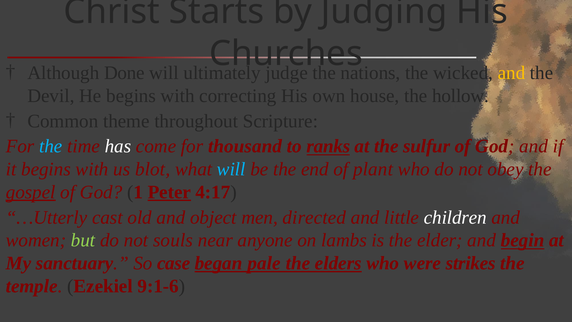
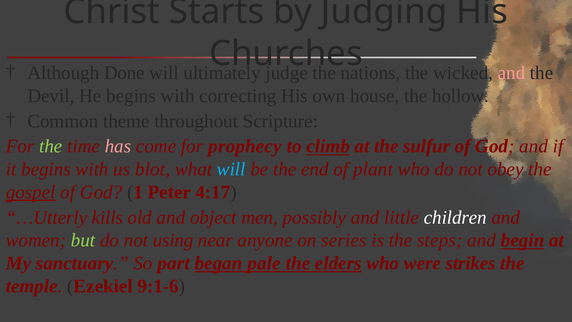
and at (511, 73) colour: yellow -> pink
the at (51, 146) colour: light blue -> light green
has colour: white -> pink
thousand: thousand -> prophecy
ranks: ranks -> climb
Peter underline: present -> none
cast: cast -> kills
directed: directed -> possibly
souls: souls -> using
lambs: lambs -> series
elder: elder -> steps
case: case -> part
